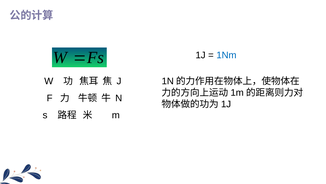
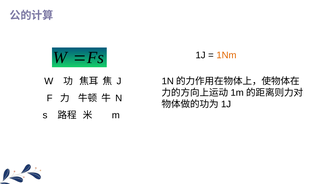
1Nm colour: blue -> orange
